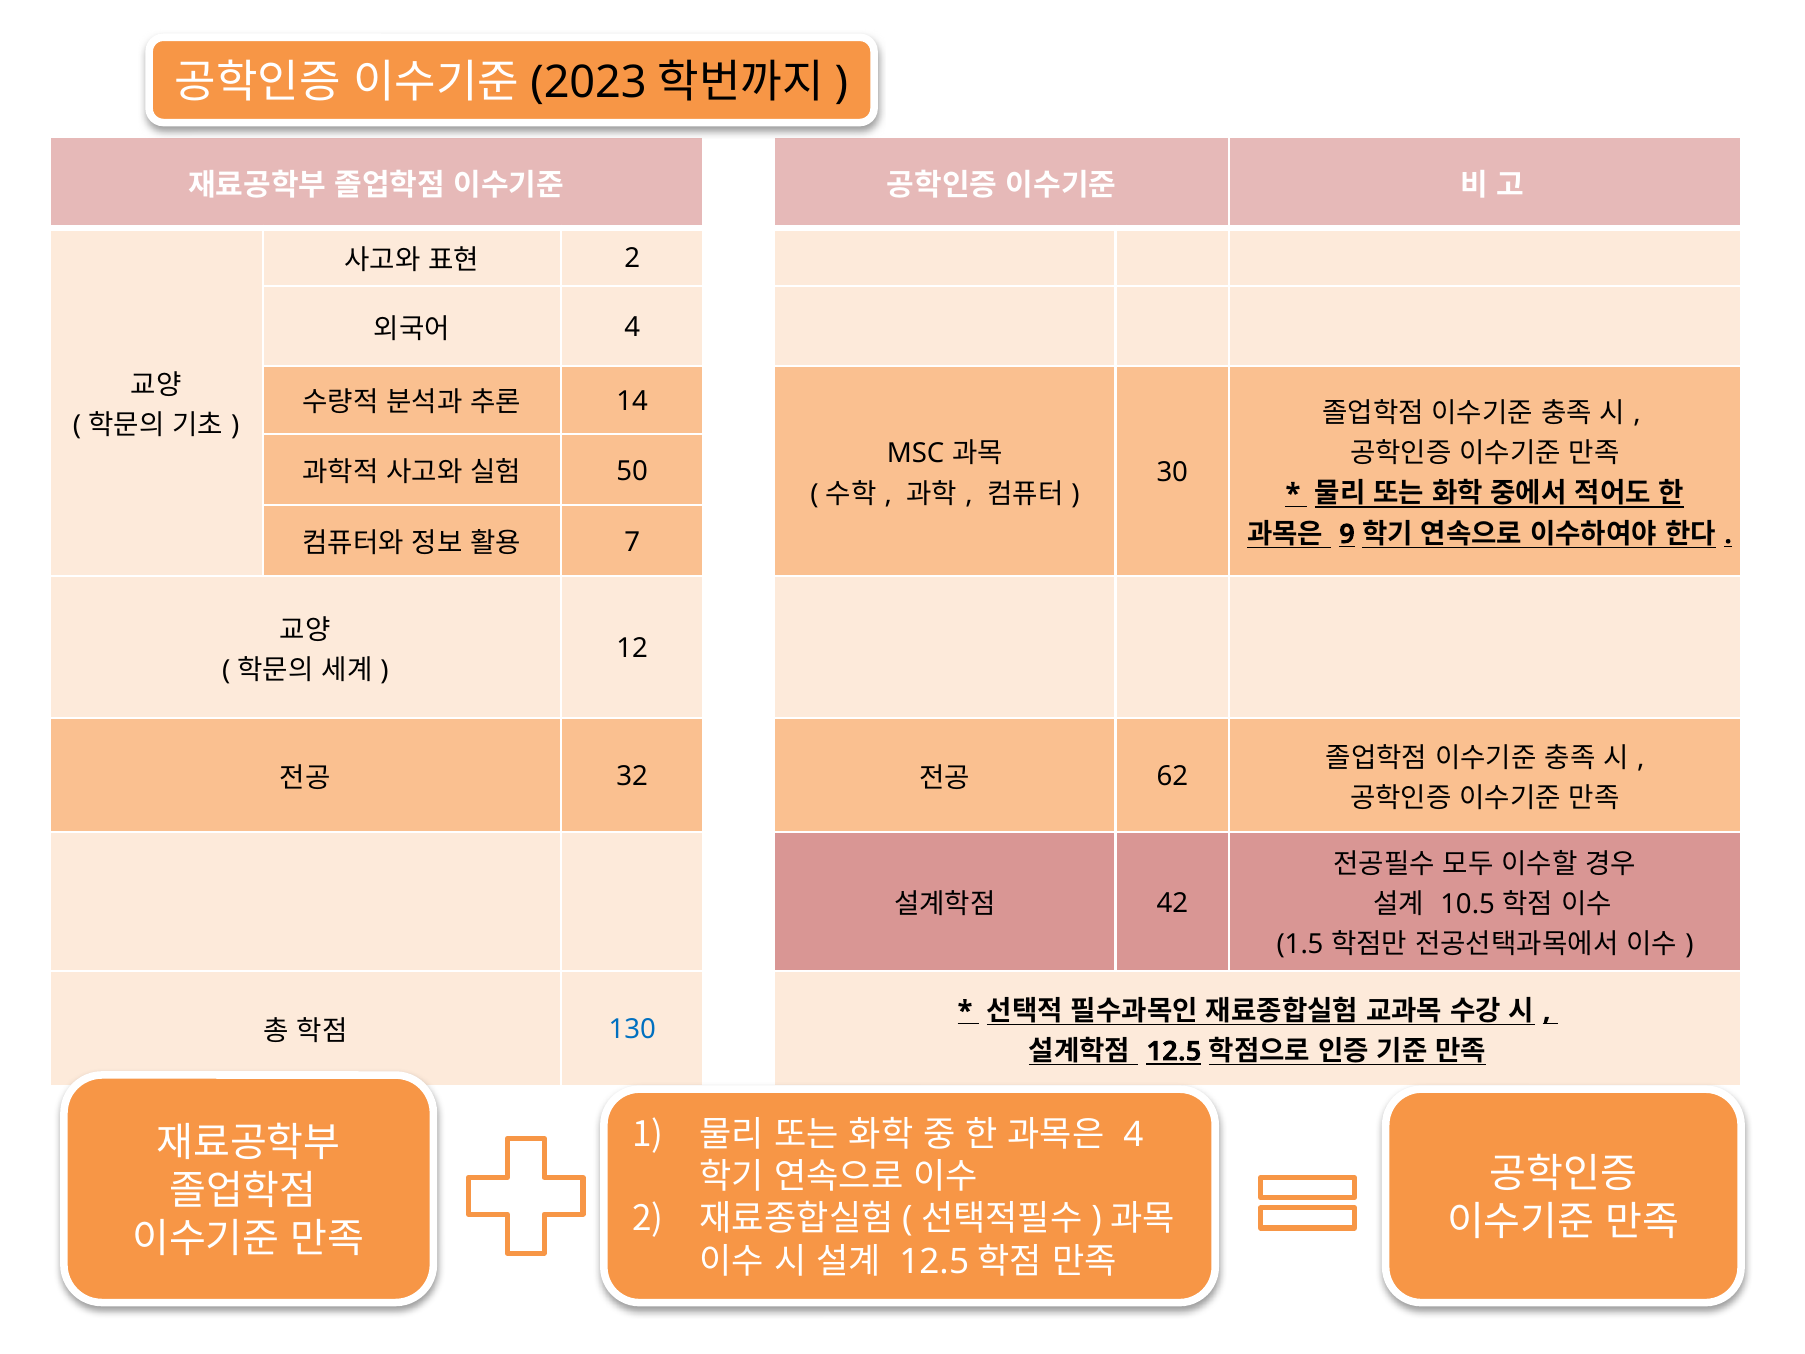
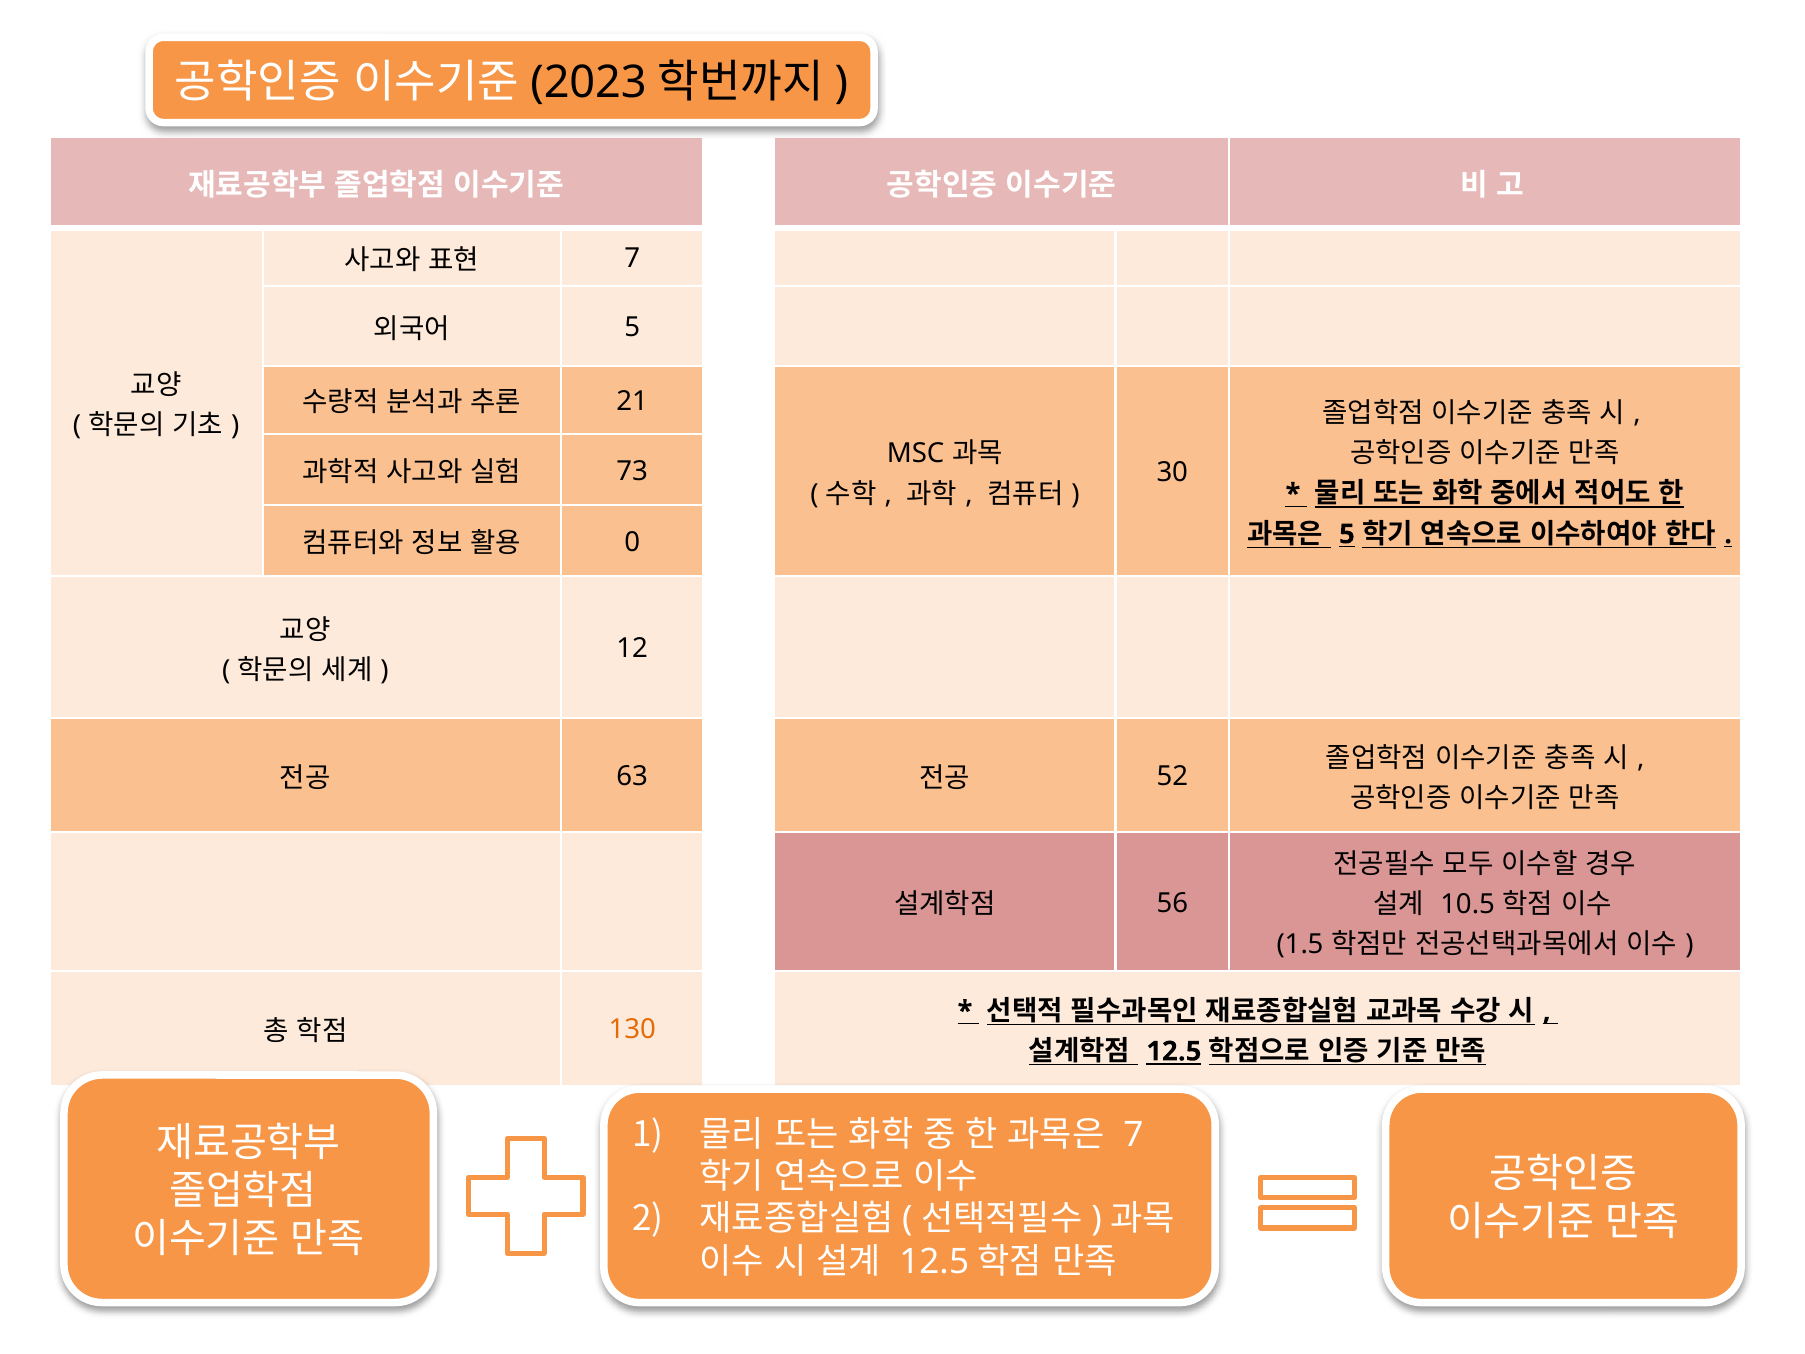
2 at (632, 259): 2 -> 7
4 at (632, 327): 4 -> 5
14: 14 -> 21
50: 50 -> 73
9 at (1347, 534): 9 -> 5
7: 7 -> 0
32: 32 -> 63
62: 62 -> 52
42: 42 -> 56
130 colour: blue -> orange
4 at (1133, 1135): 4 -> 7
